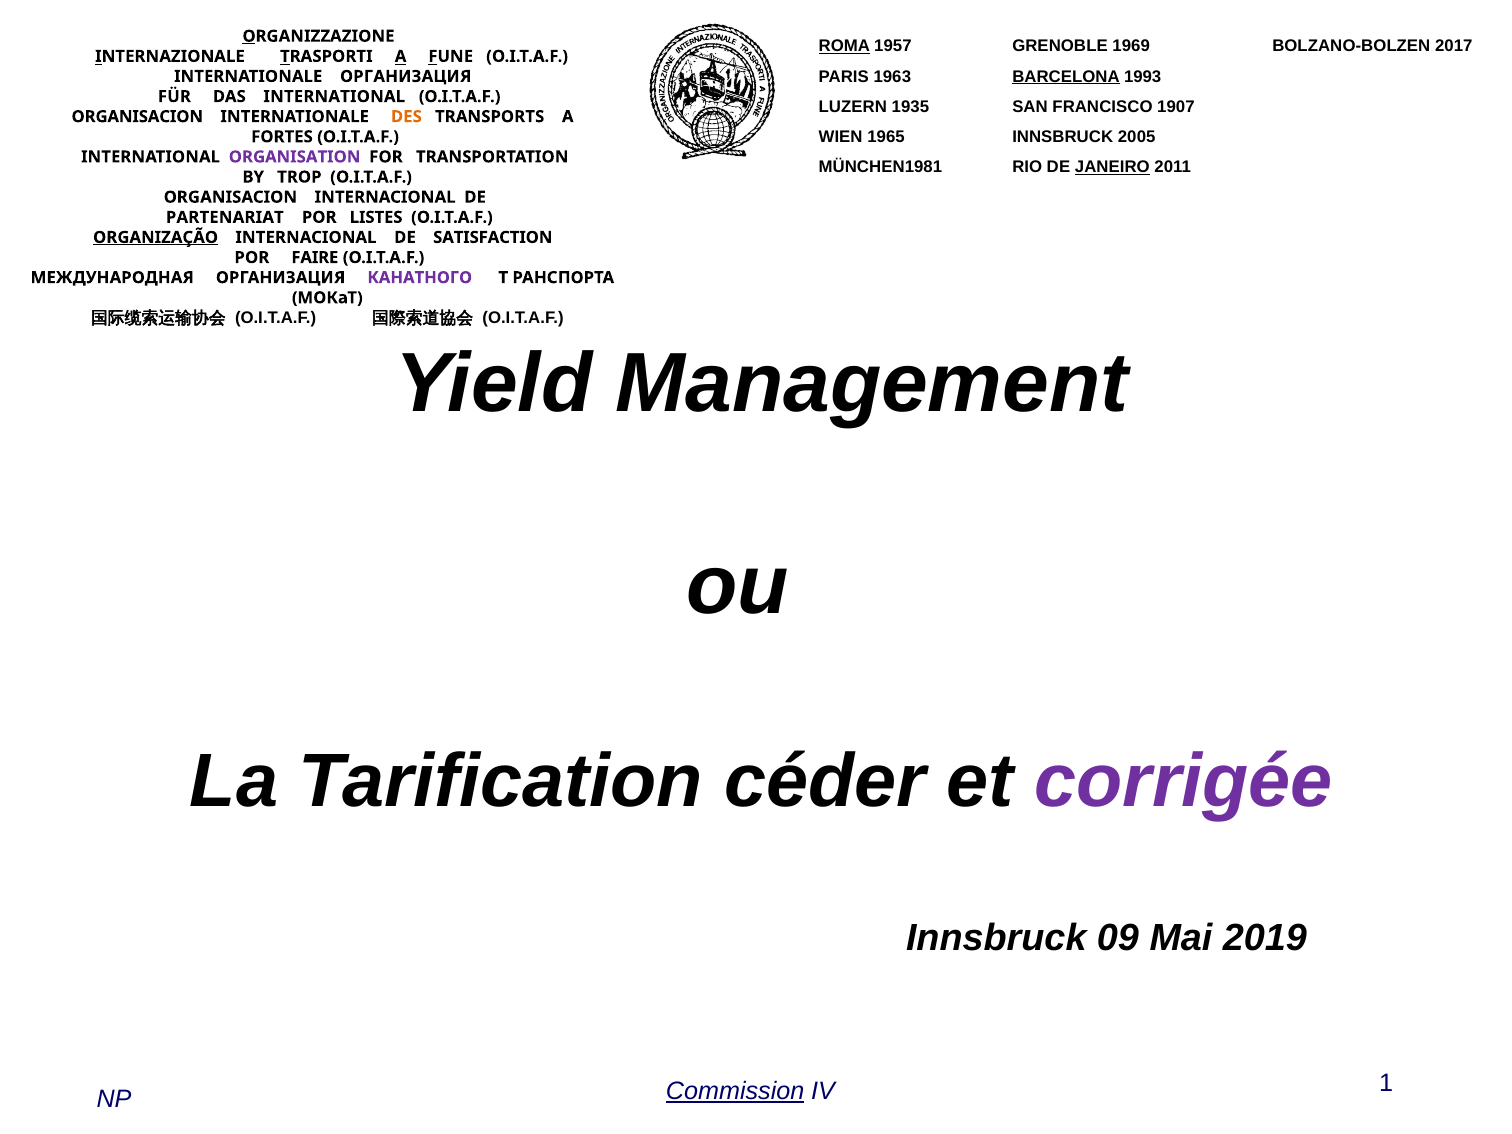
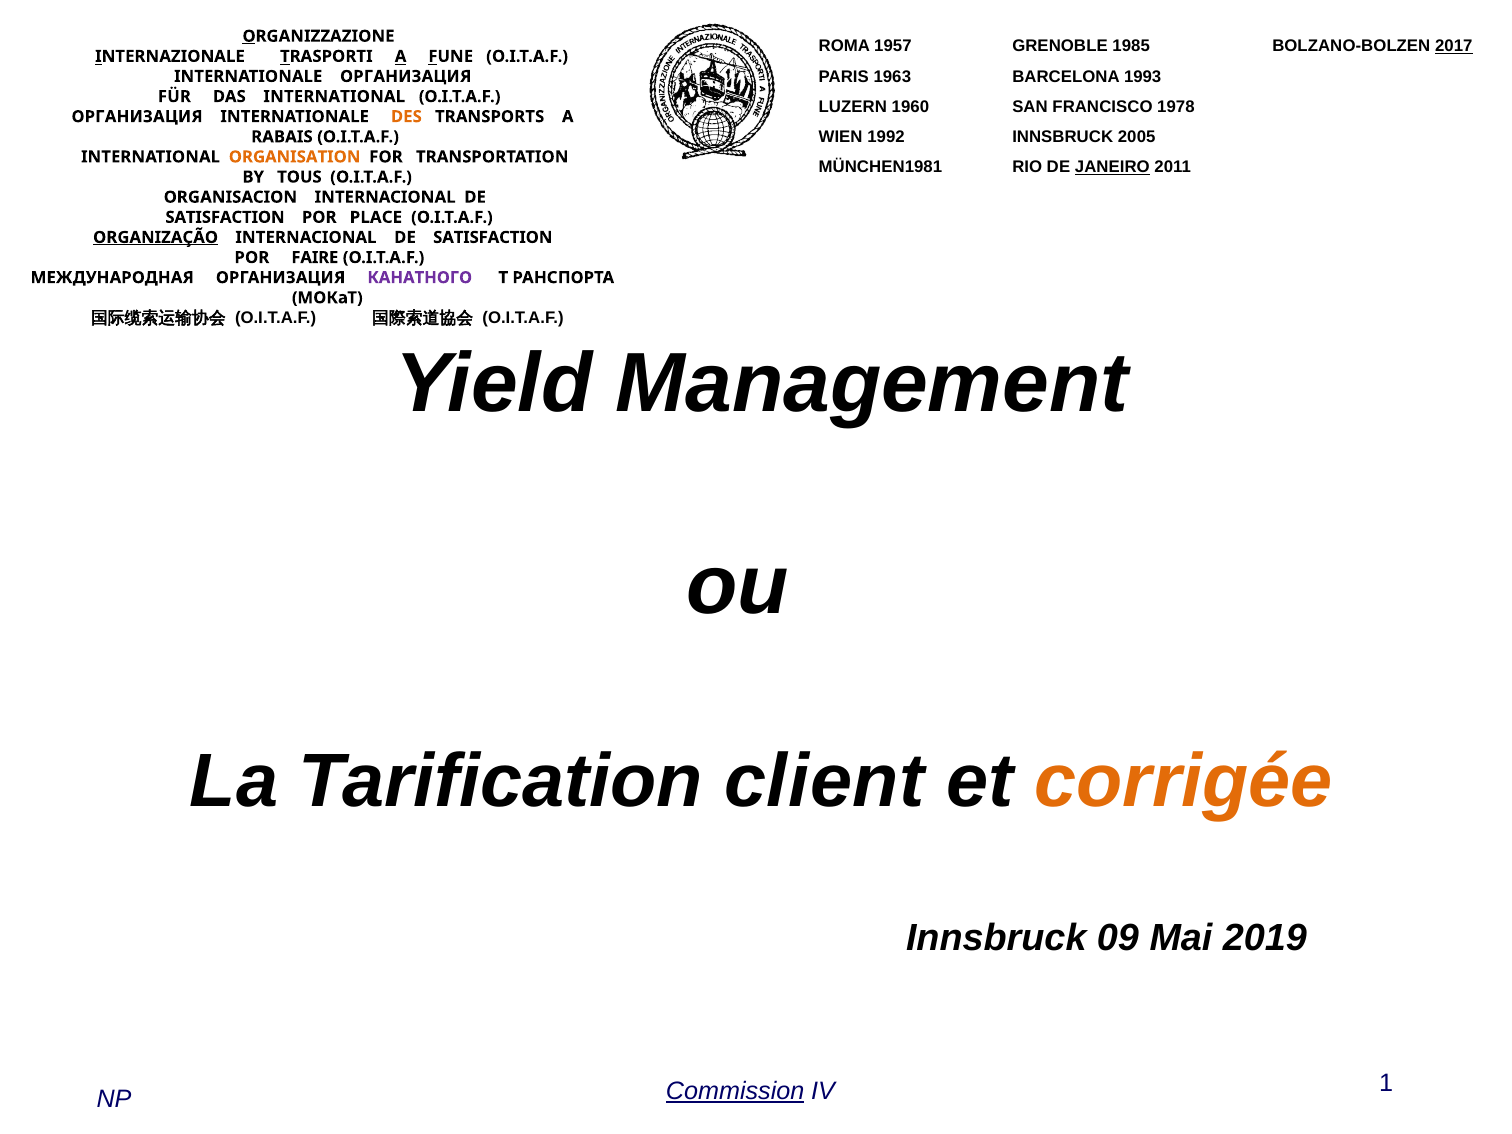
ROMA underline: present -> none
1969: 1969 -> 1985
2017 underline: none -> present
BARCELONA underline: present -> none
1935: 1935 -> 1960
1907: 1907 -> 1978
ORGANISACION at (137, 117): ORGANISACION -> ОРГАНИЗАЦИЯ
1965: 1965 -> 1992
FORTES: FORTES -> RABAIS
ORGANISATION colour: purple -> orange
TROP: TROP -> TOUS
PARTENARIAT at (225, 217): PARTENARIAT -> SATISFACTION
LISTES: LISTES -> PLACE
céder: céder -> client
corrigée colour: purple -> orange
